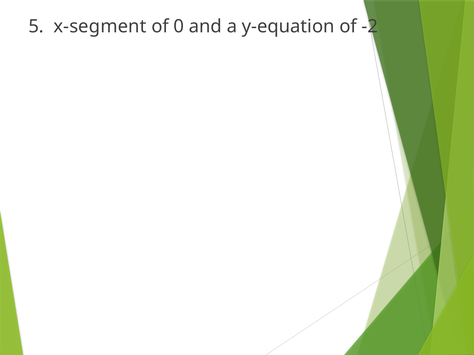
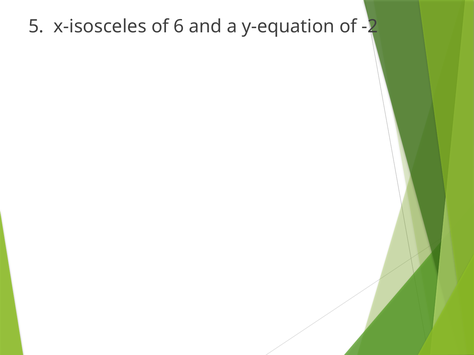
x-segment: x-segment -> x-isosceles
0: 0 -> 6
